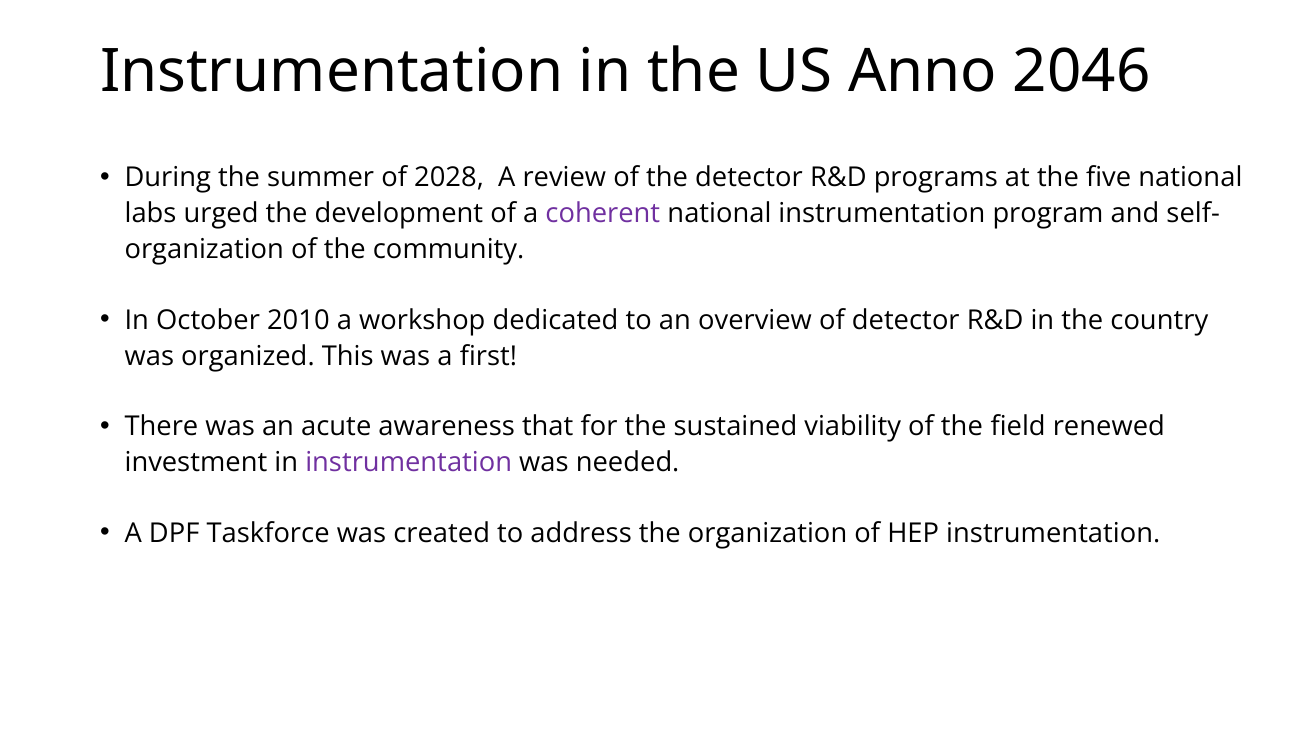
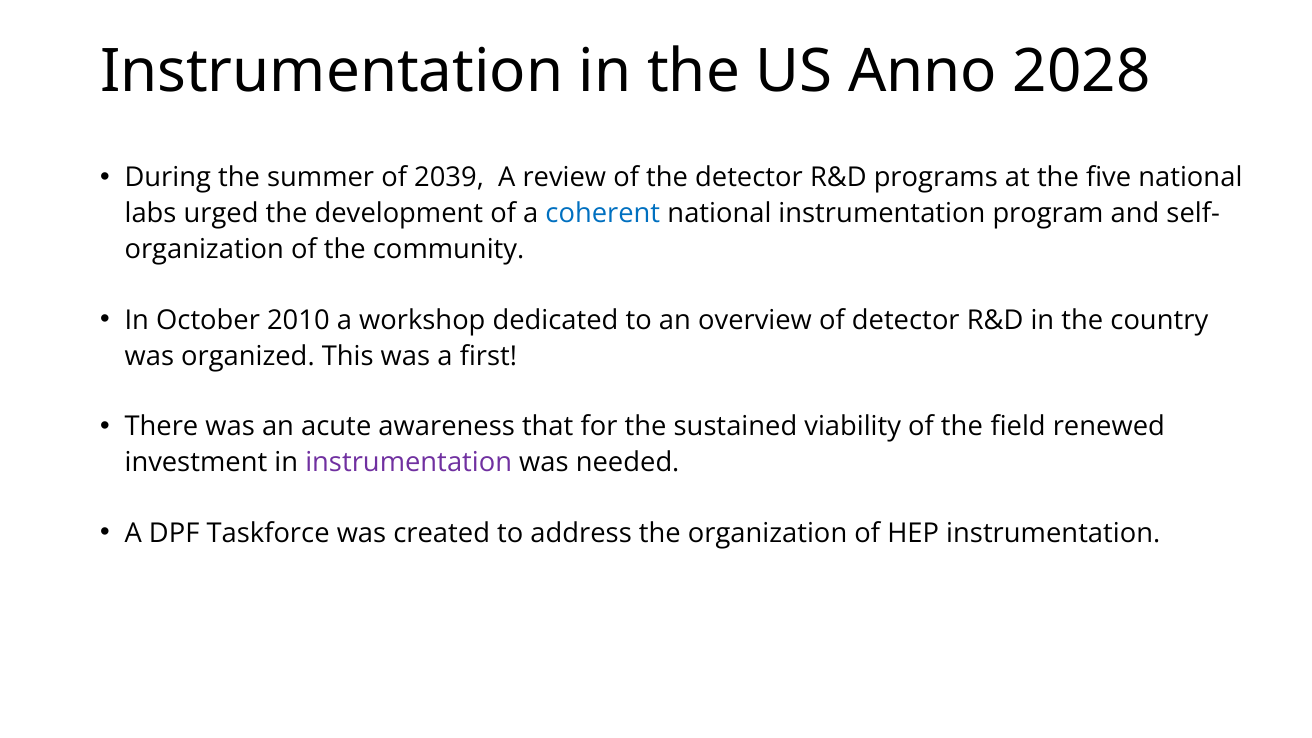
2046: 2046 -> 2028
2028: 2028 -> 2039
coherent colour: purple -> blue
